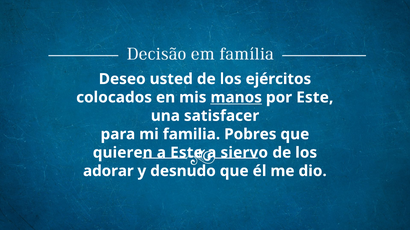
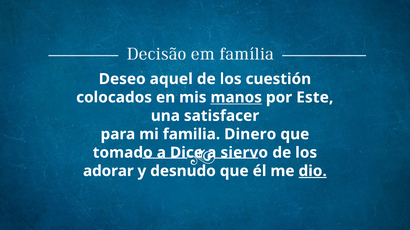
usted: usted -> aquel
ejércitos: ejércitos -> cuestión
Pobres: Pobres -> Dinero
quieren: quieren -> tomado
a Este: Este -> Dice
dio underline: none -> present
